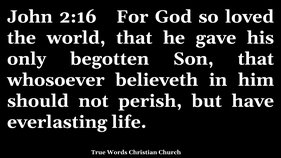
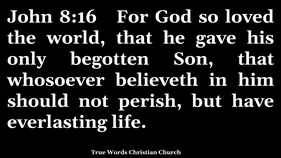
2:16: 2:16 -> 8:16
